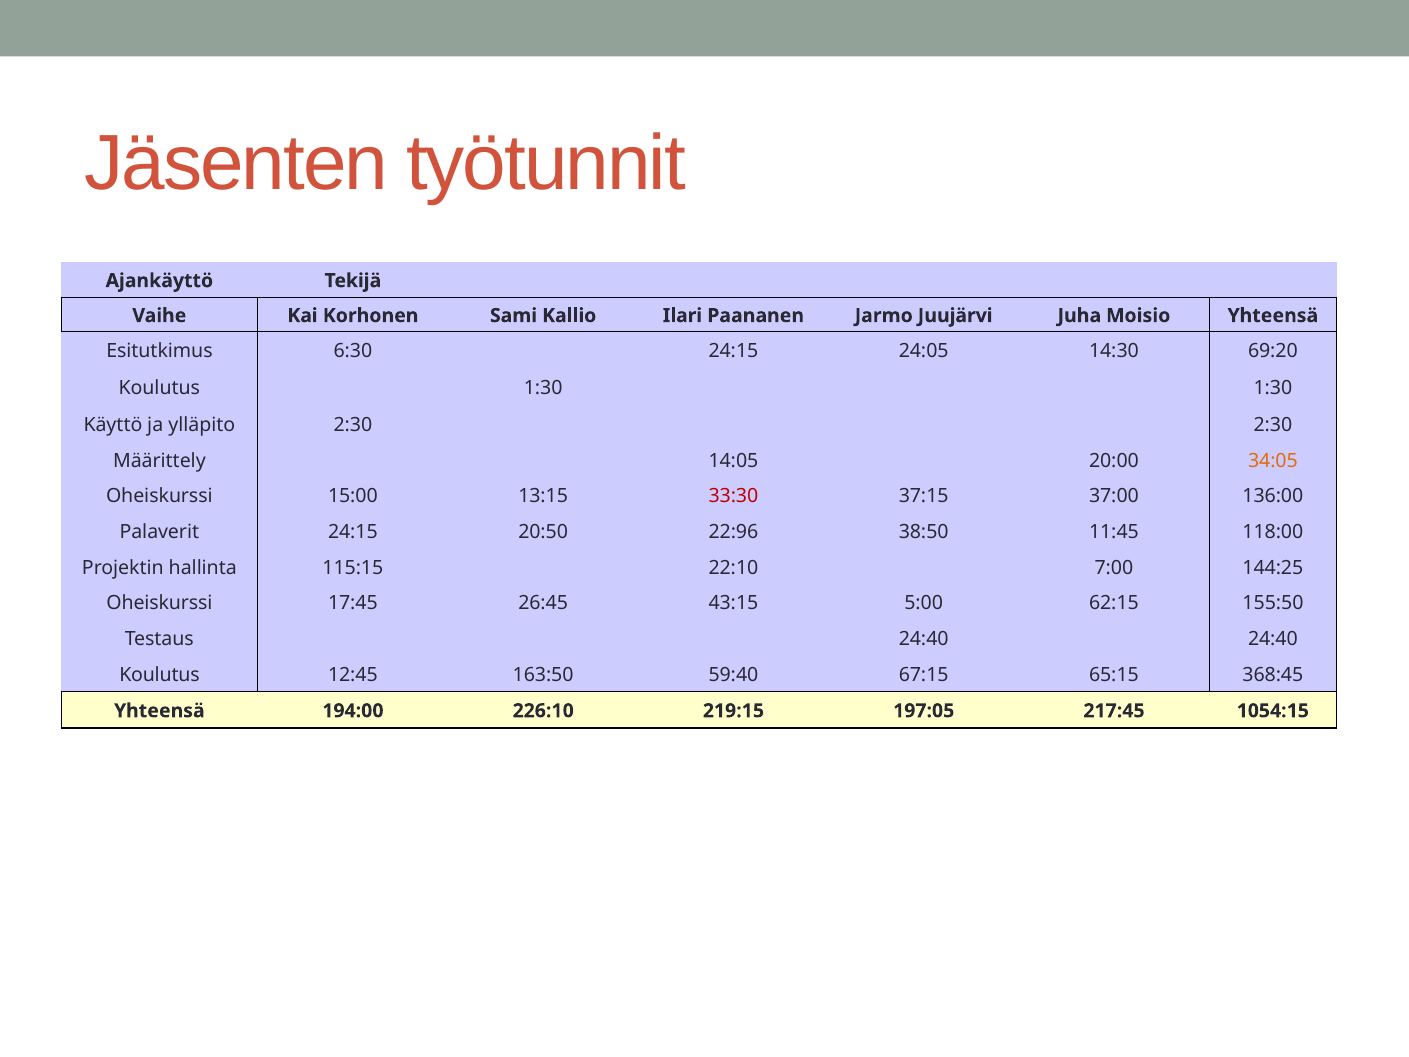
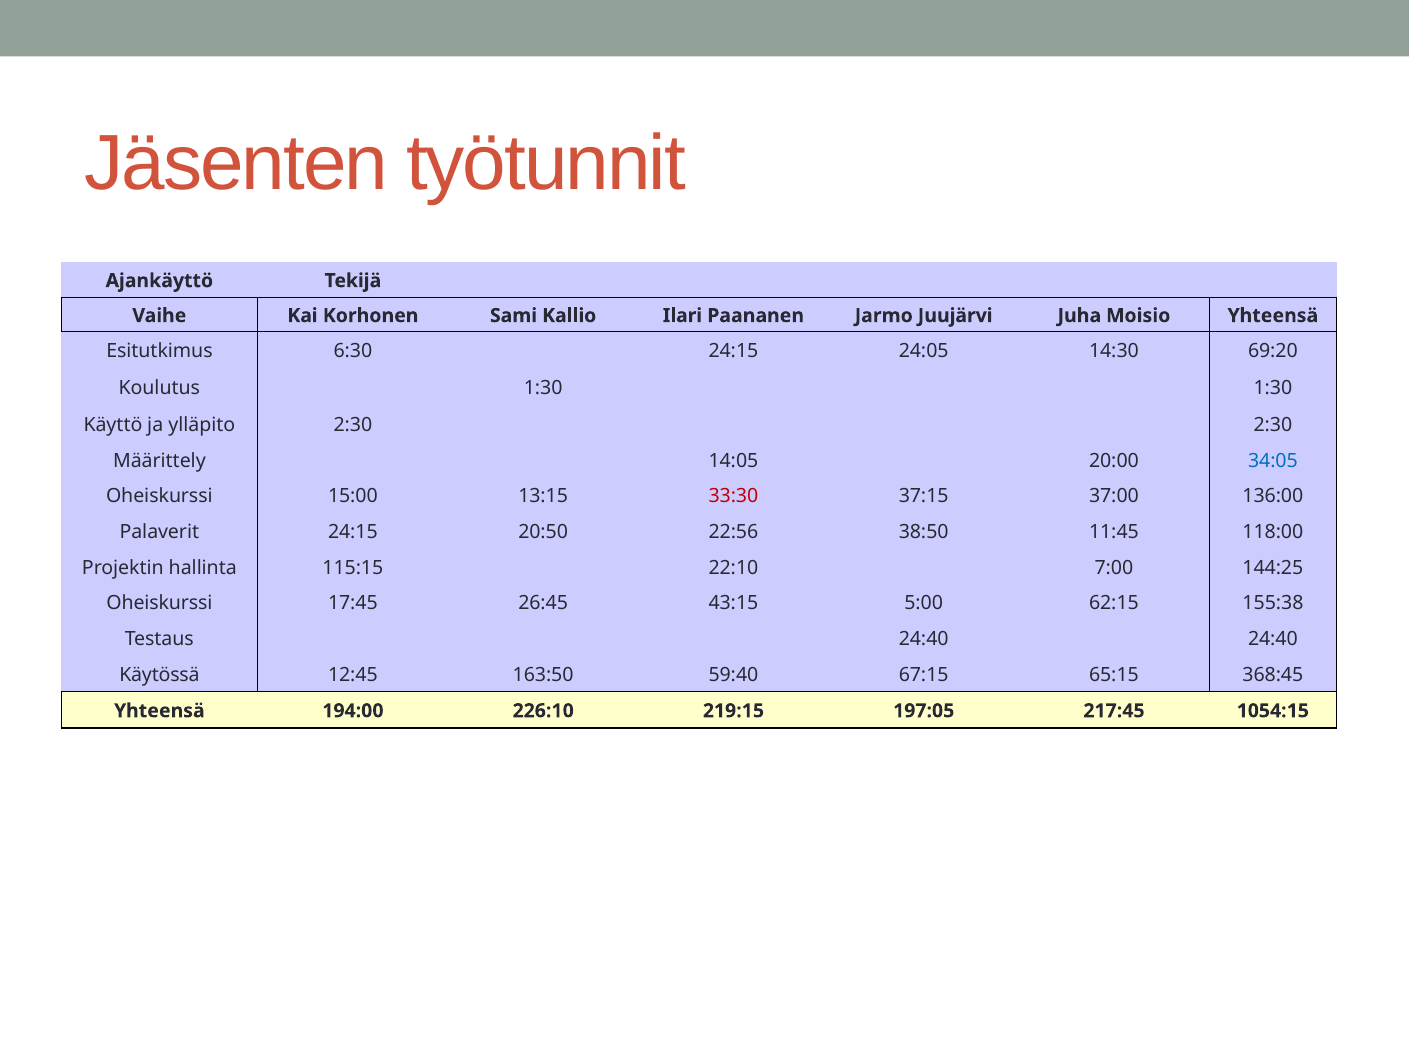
34:05 colour: orange -> blue
22:96: 22:96 -> 22:56
155:50: 155:50 -> 155:38
Koulutus at (159, 675): Koulutus -> Käytössä
